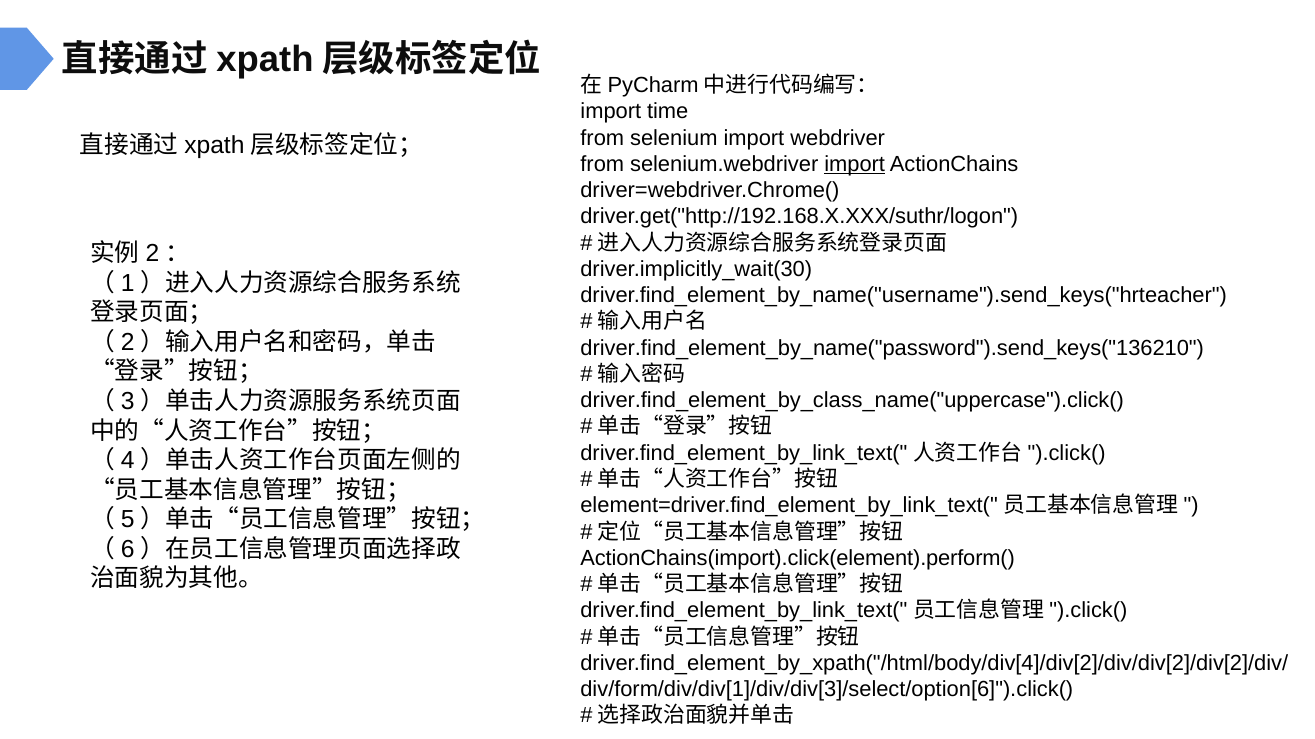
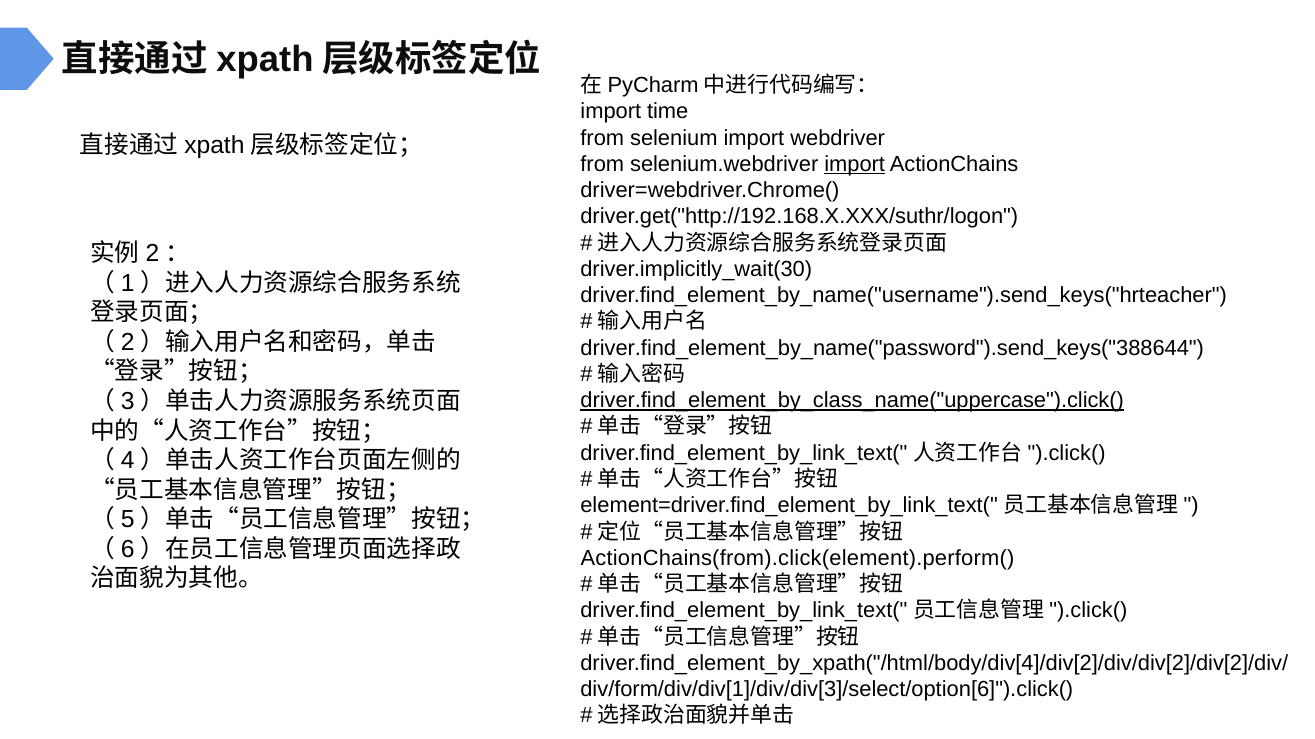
driver.find_element_by_name("password").send_keys("136210: driver.find_element_by_name("password").send_keys("136210 -> driver.find_element_by_name("password").send_keys("388644
driver.find_element_by_class_name("uppercase").click( underline: none -> present
ActionChains(import).click(element).perform(: ActionChains(import).click(element).perform( -> ActionChains(from).click(element).perform(
